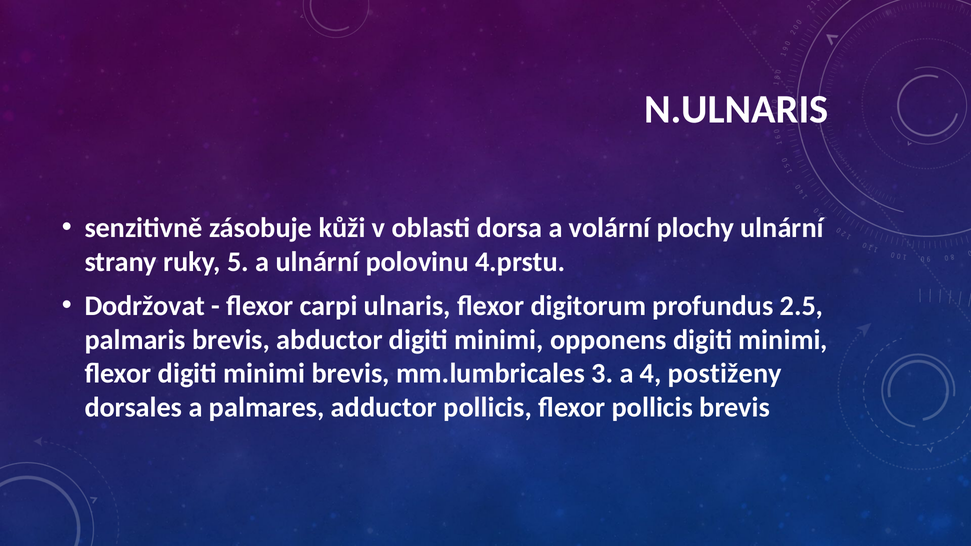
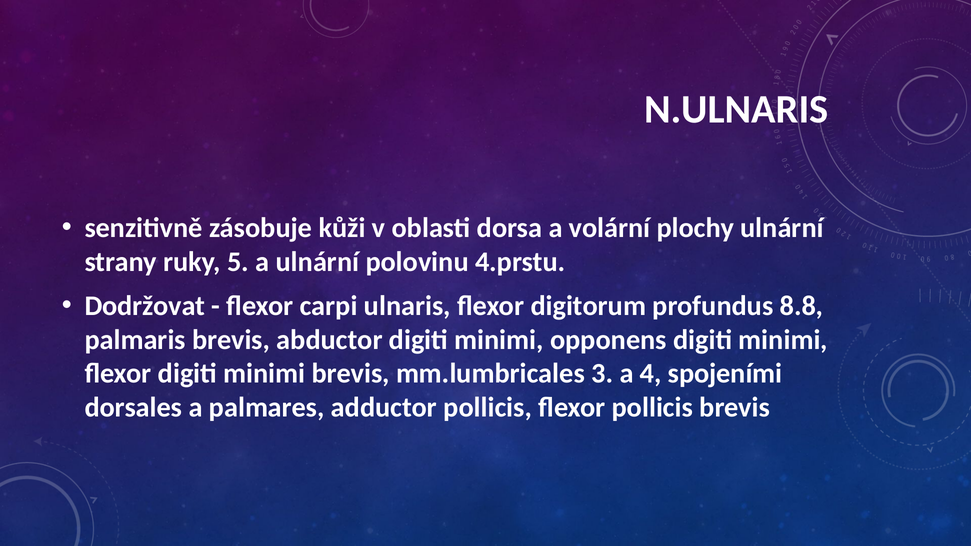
2.5: 2.5 -> 8.8
postiženy: postiženy -> spojeními
